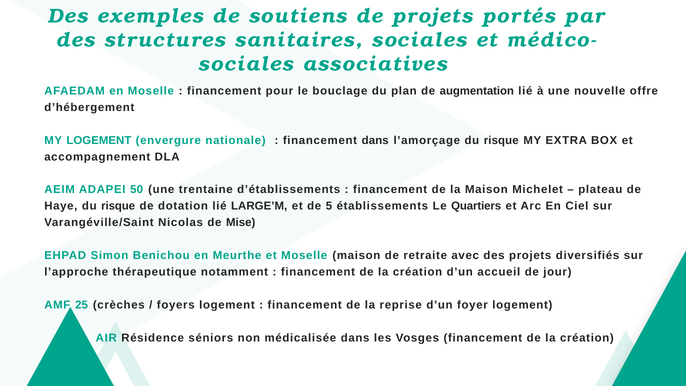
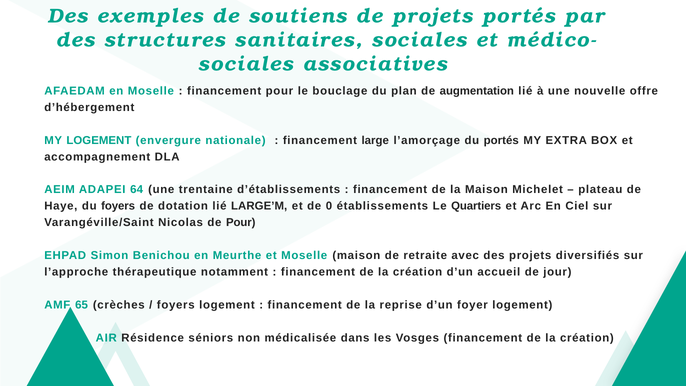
financement dans: dans -> large
l’amorçage du risque: risque -> portés
50: 50 -> 64
Haye du risque: risque -> foyers
5: 5 -> 0
de Mise: Mise -> Pour
25: 25 -> 65
